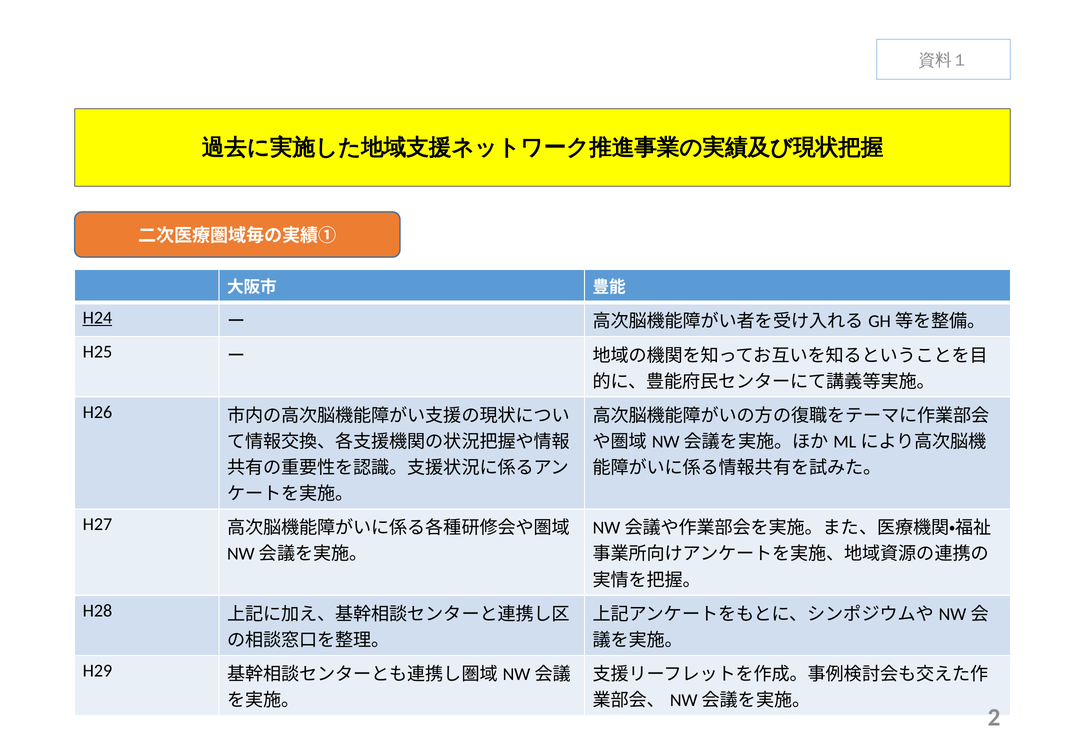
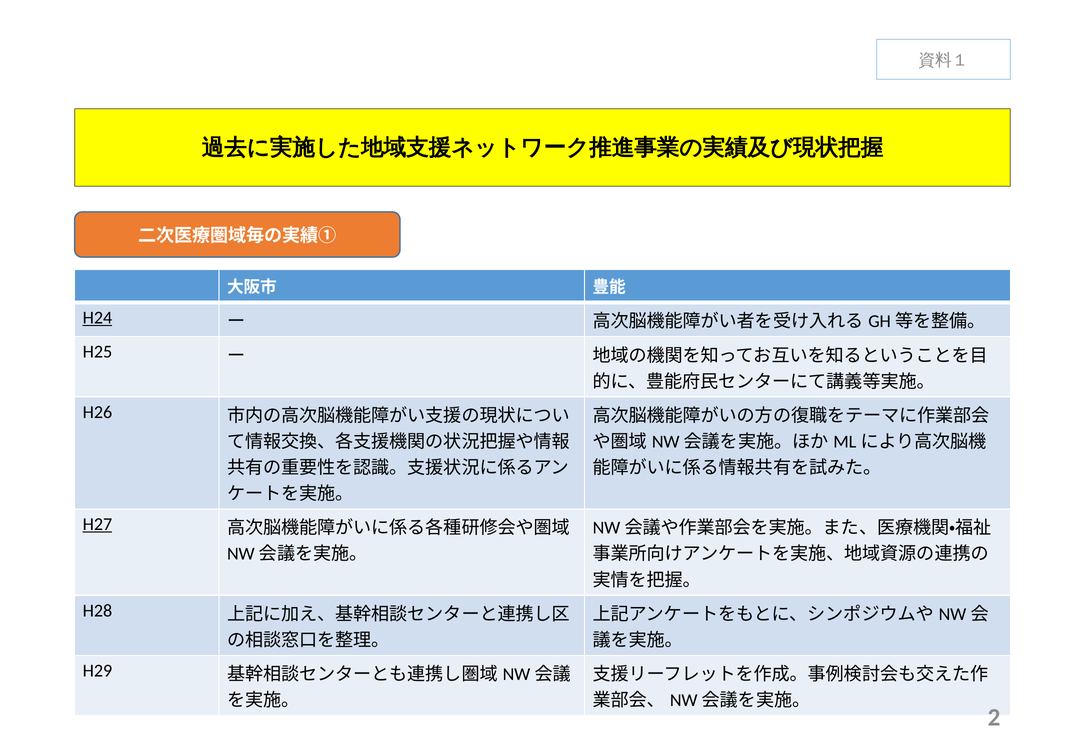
H27 underline: none -> present
